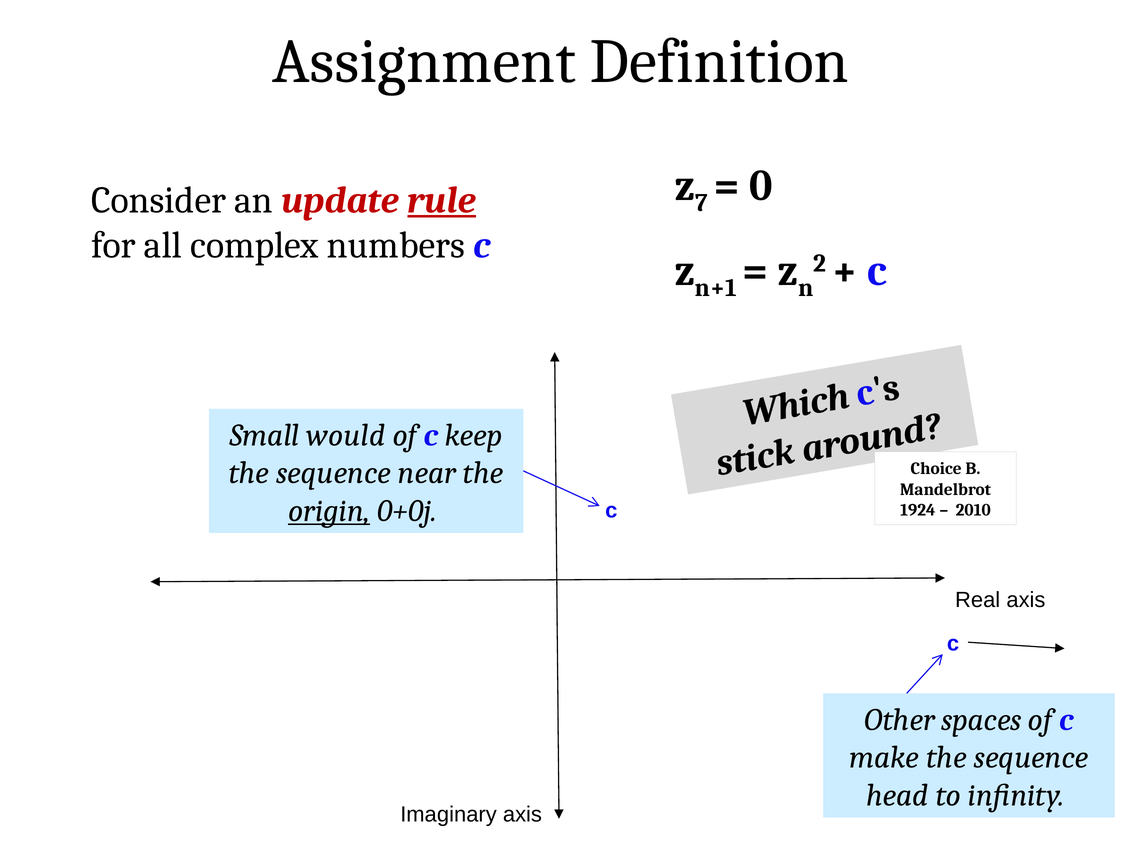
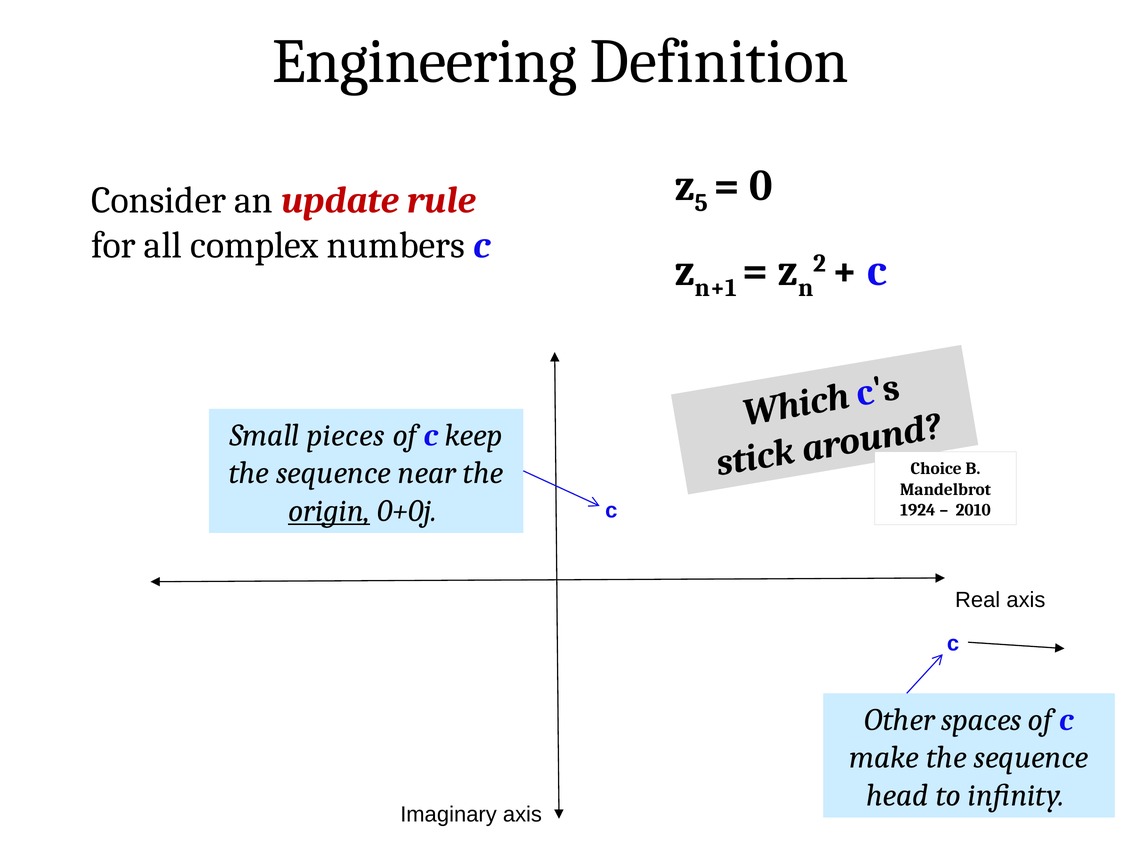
Assignment: Assignment -> Engineering
7: 7 -> 5
rule underline: present -> none
would: would -> pieces
